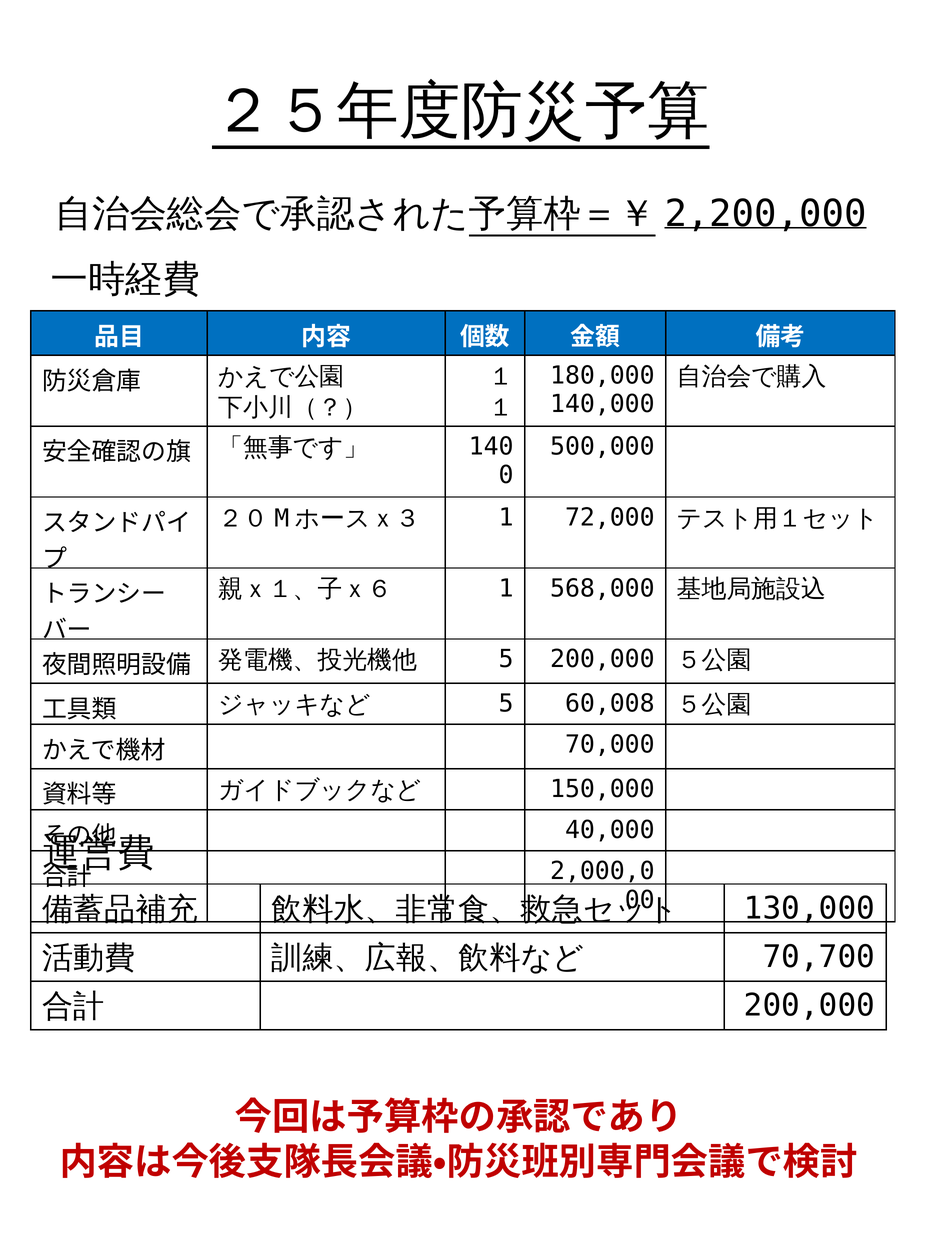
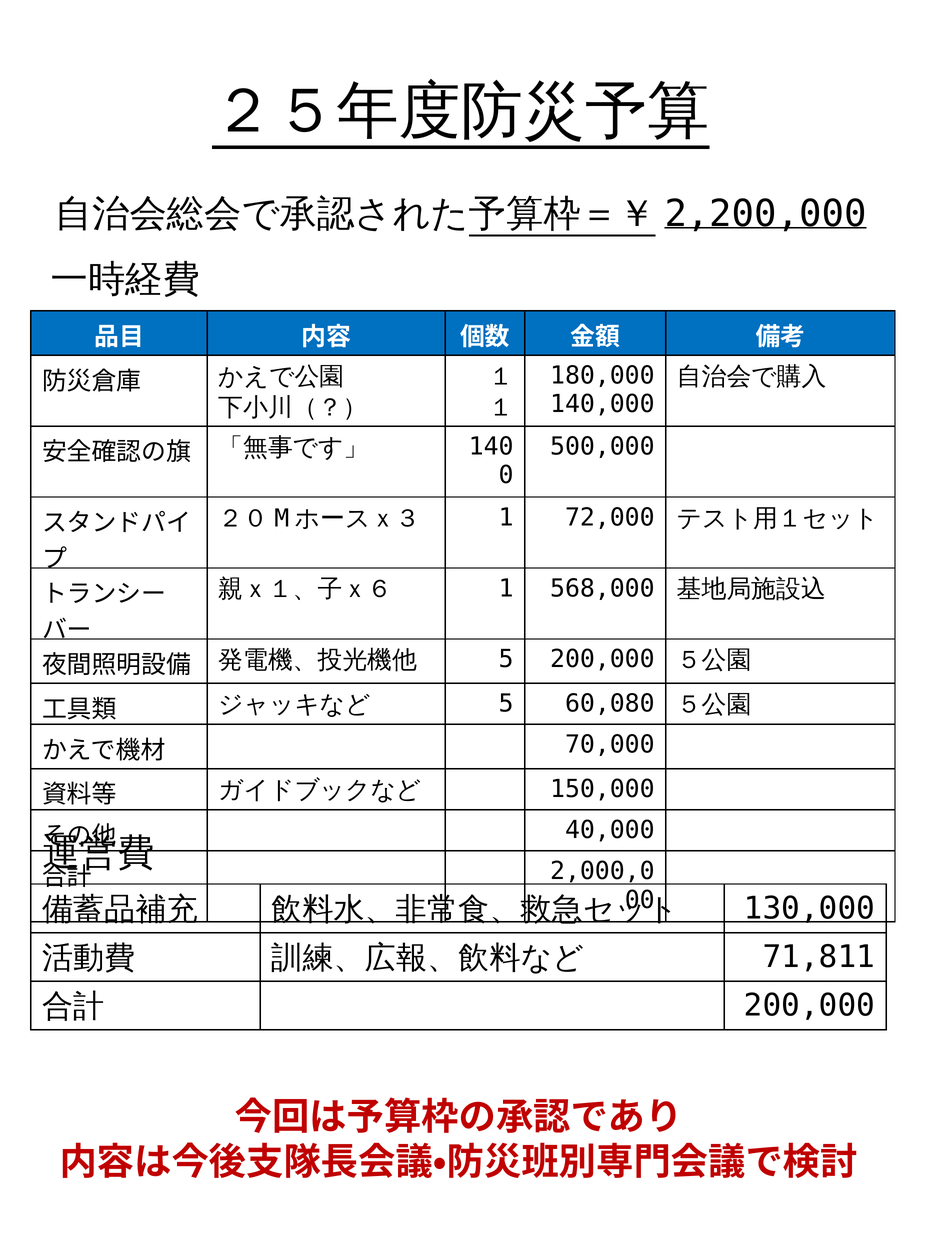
60,008: 60,008 -> 60,080
70,700: 70,700 -> 71,811
